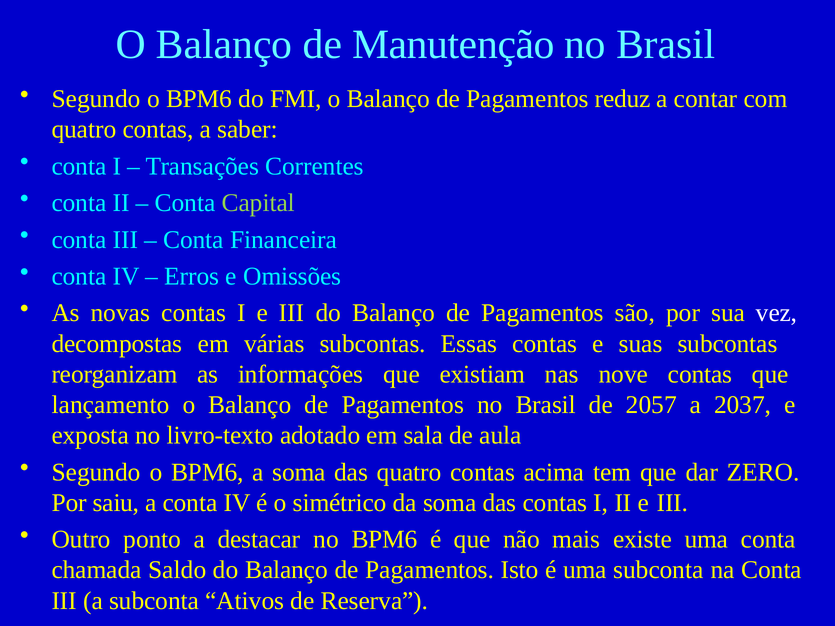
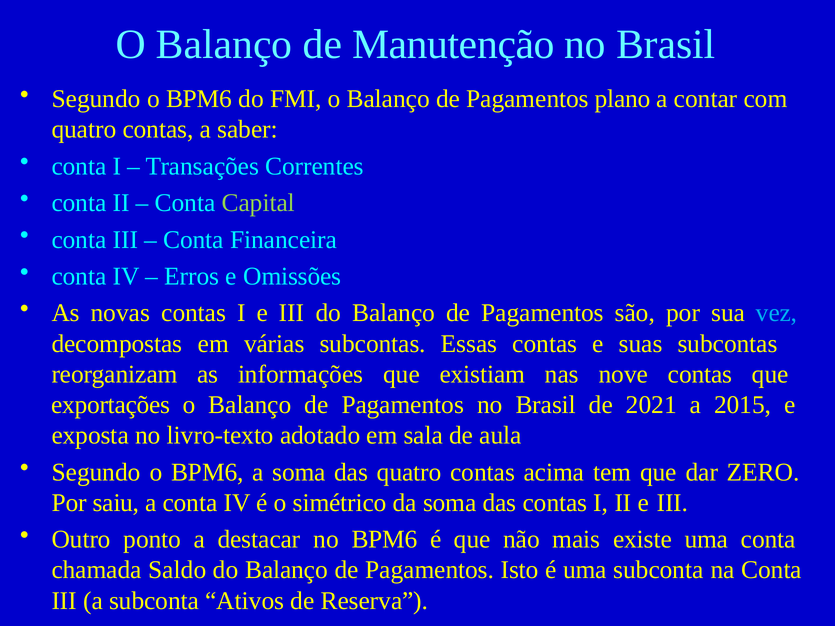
reduz: reduz -> plano
vez colour: white -> light blue
lançamento: lançamento -> exportações
2057: 2057 -> 2021
2037: 2037 -> 2015
